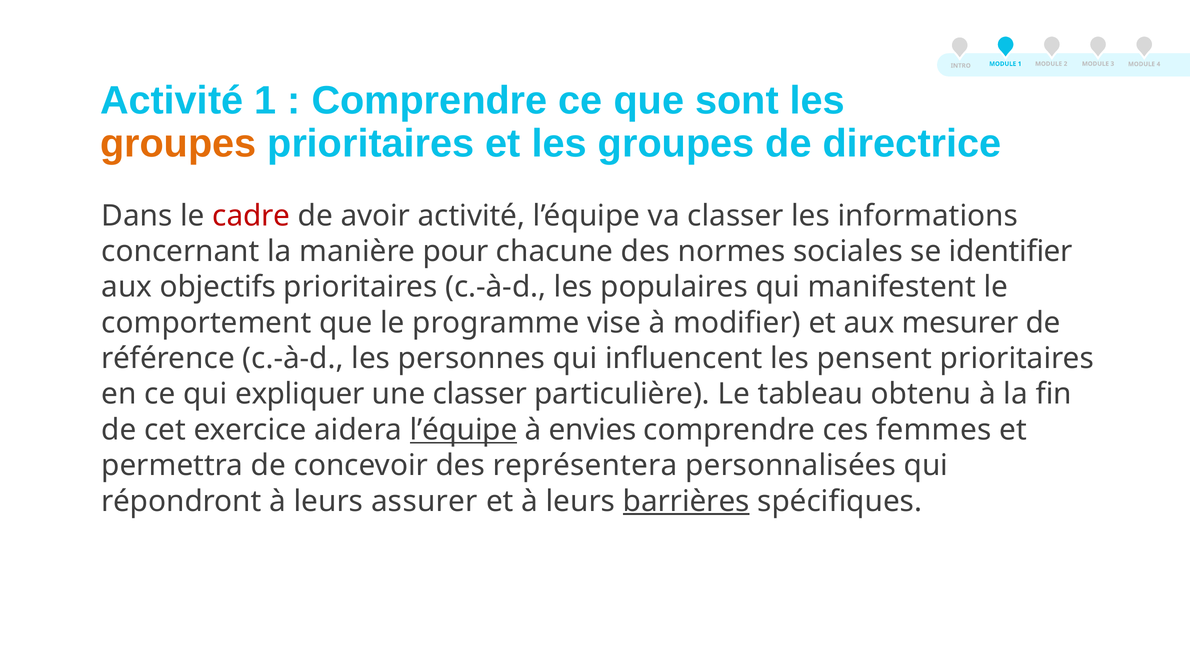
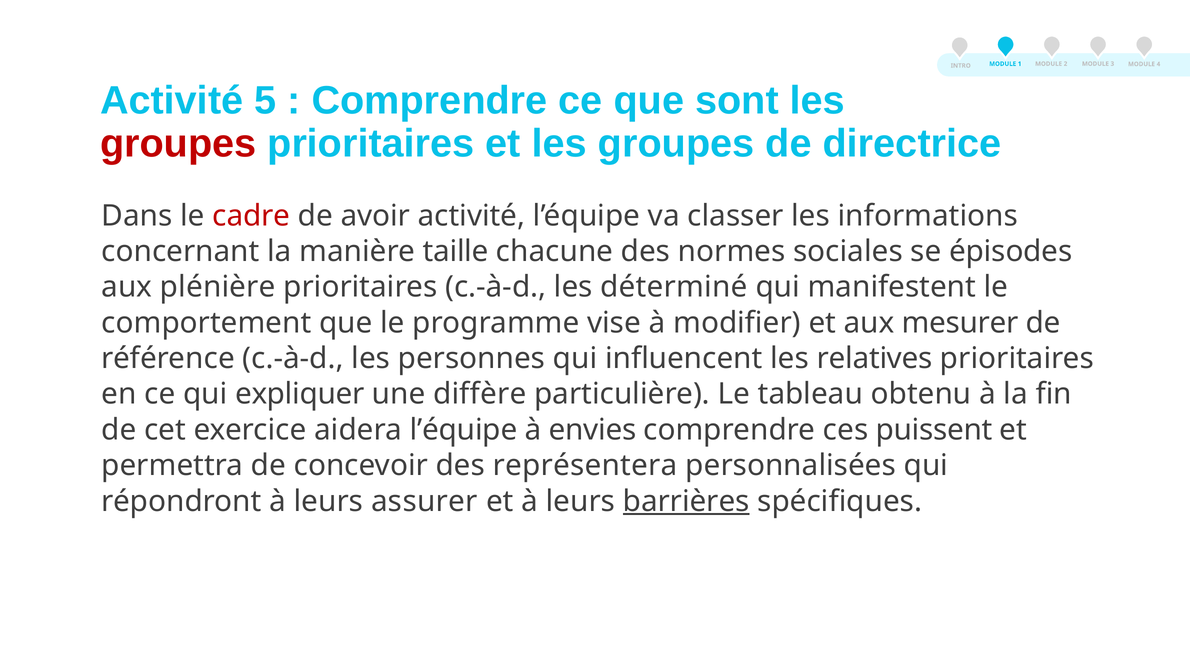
Activité 1: 1 -> 5
groupes at (178, 144) colour: orange -> red
pour: pour -> taille
identifier: identifier -> épisodes
objectifs: objectifs -> plénière
populaires: populaires -> déterminé
pensent: pensent -> relatives
une classer: classer -> diffère
l’équipe at (464, 430) underline: present -> none
femmes: femmes -> puissent
